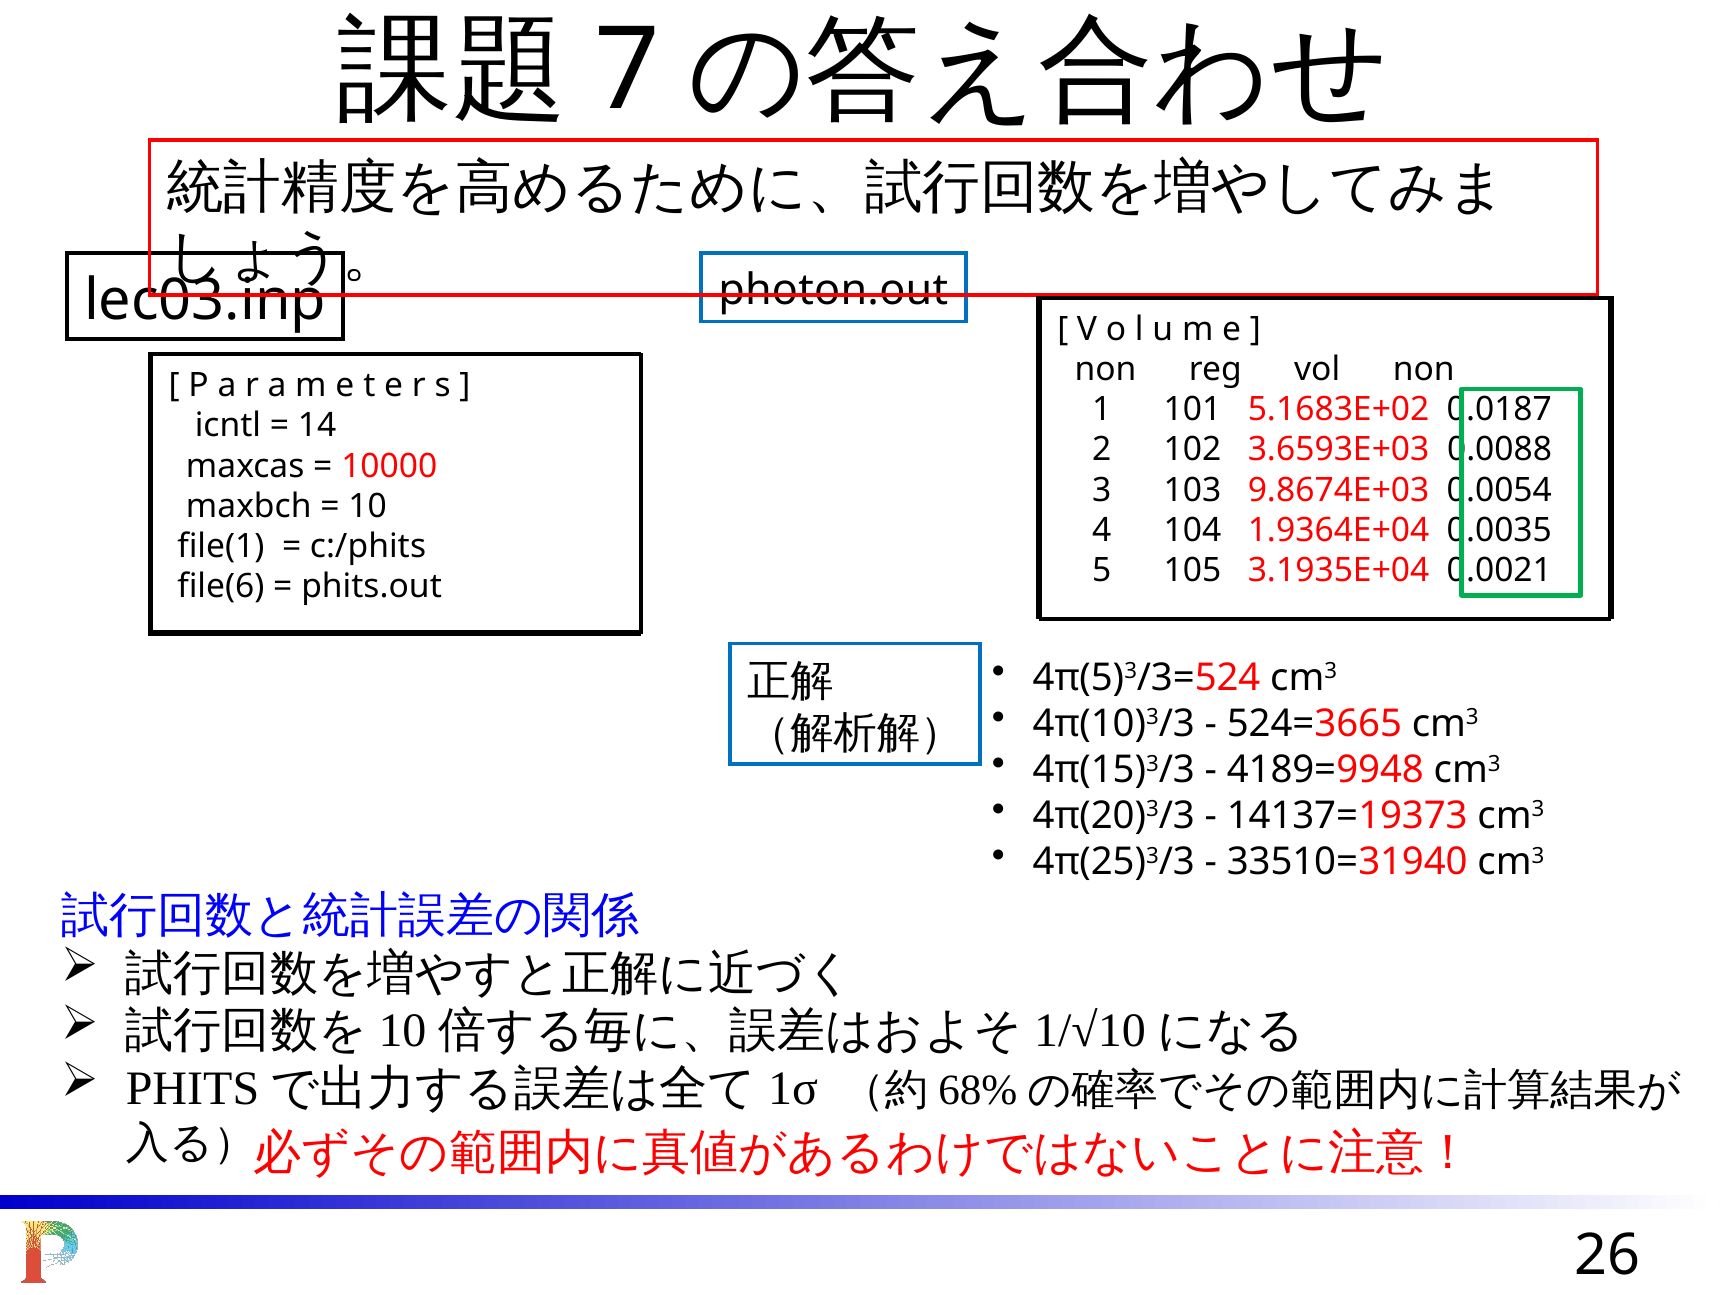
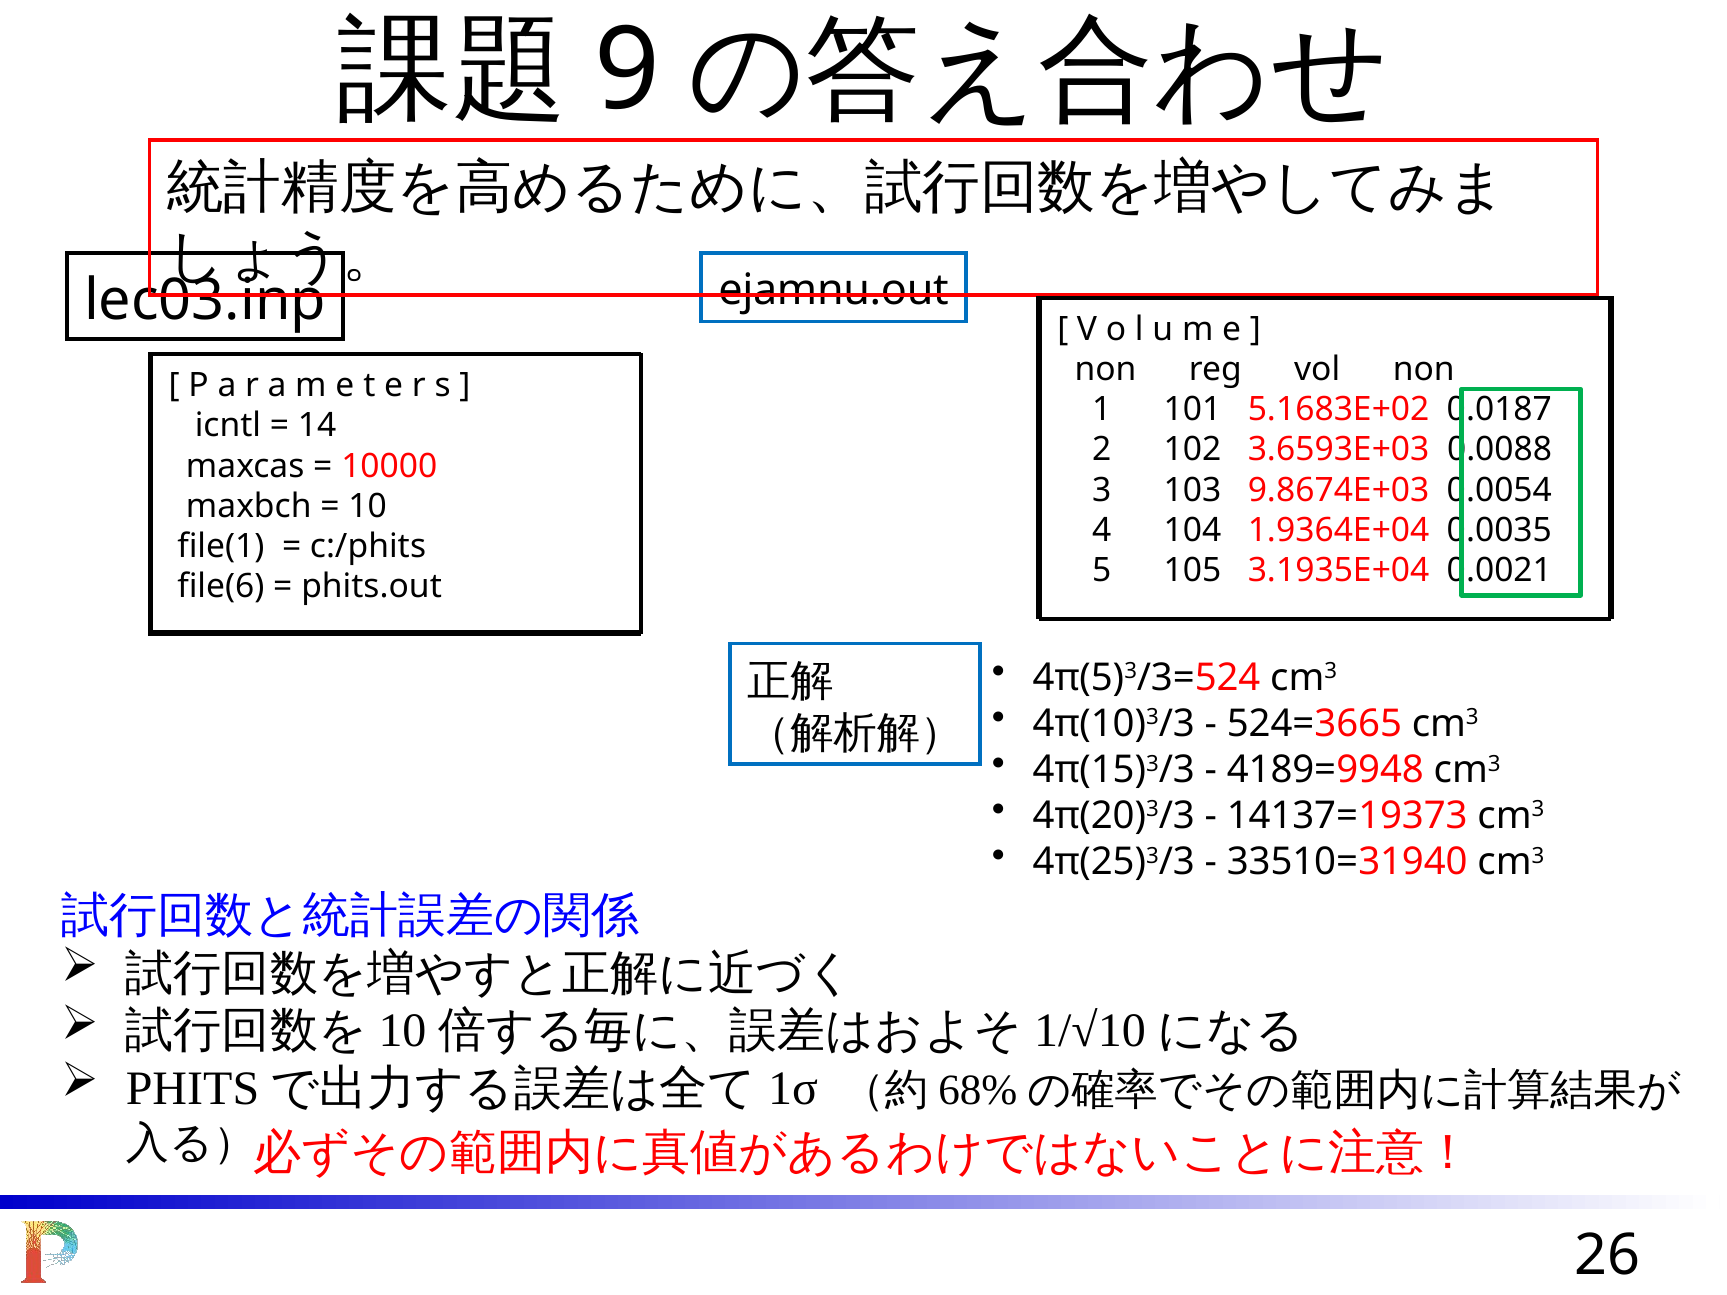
7: 7 -> 9
photon.out: photon.out -> ejamnu.out
